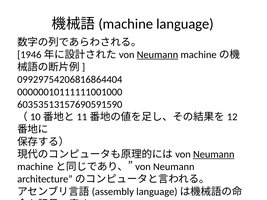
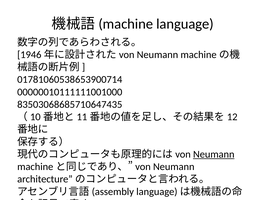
Neumann at (157, 55) underline: present -> none
09929754206816864404: 09929754206816864404 -> 01781060538653900714
60353513157690591590: 60353513157690591590 -> 83503068685710647435
